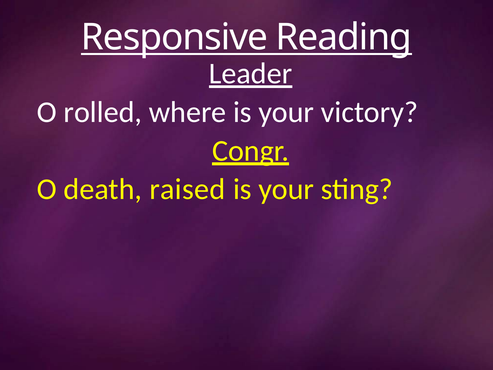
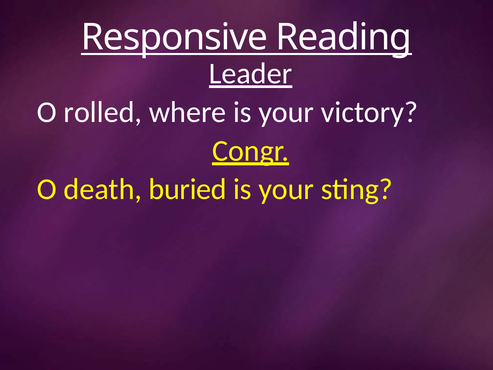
raised: raised -> buried
